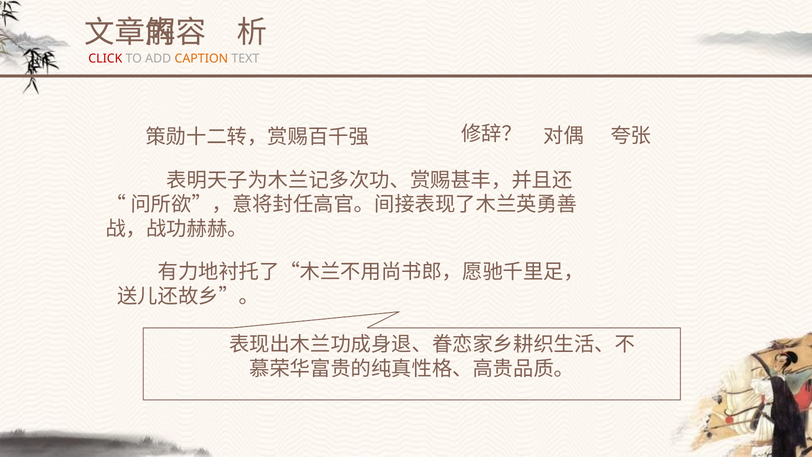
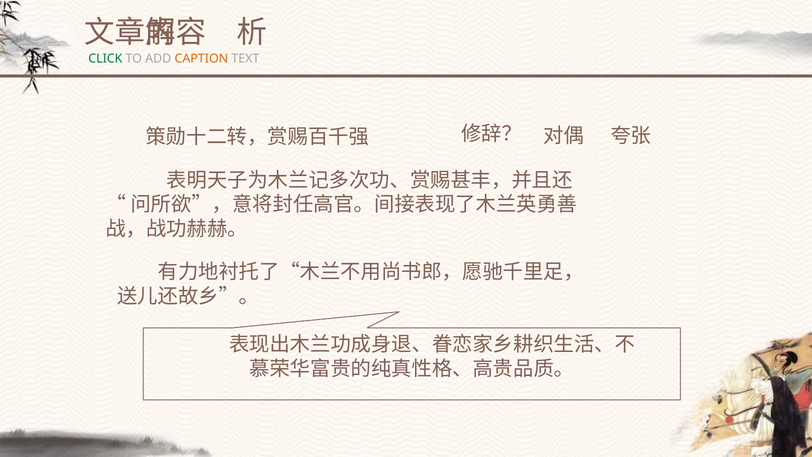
CLICK colour: red -> green
